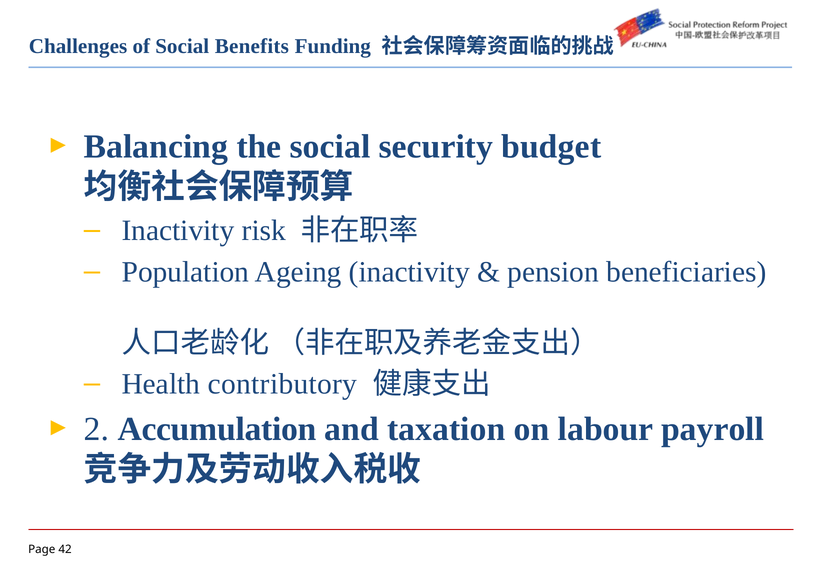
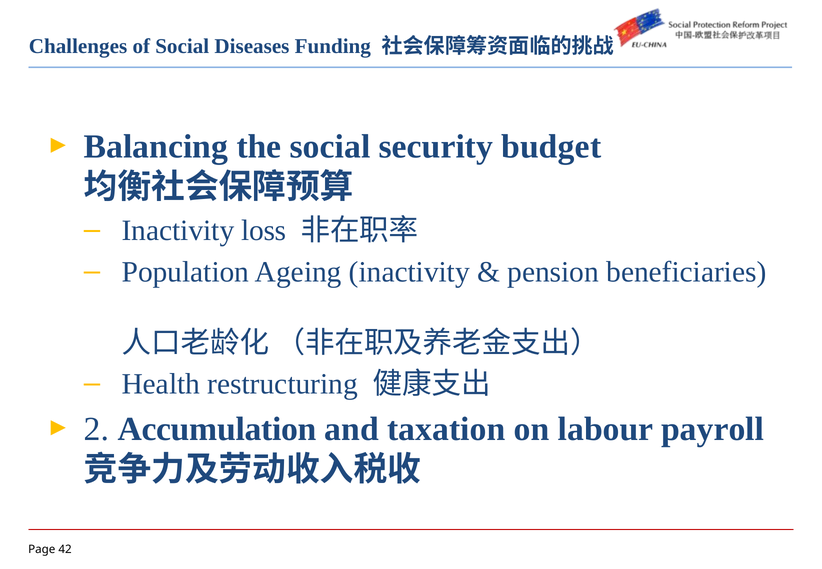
Benefits: Benefits -> Diseases
risk: risk -> loss
contributory: contributory -> restructuring
